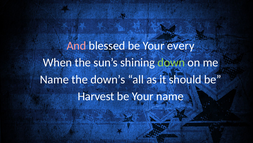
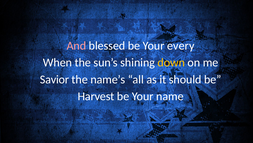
down colour: light green -> yellow
Name at (54, 79): Name -> Savior
down’s: down’s -> name’s
